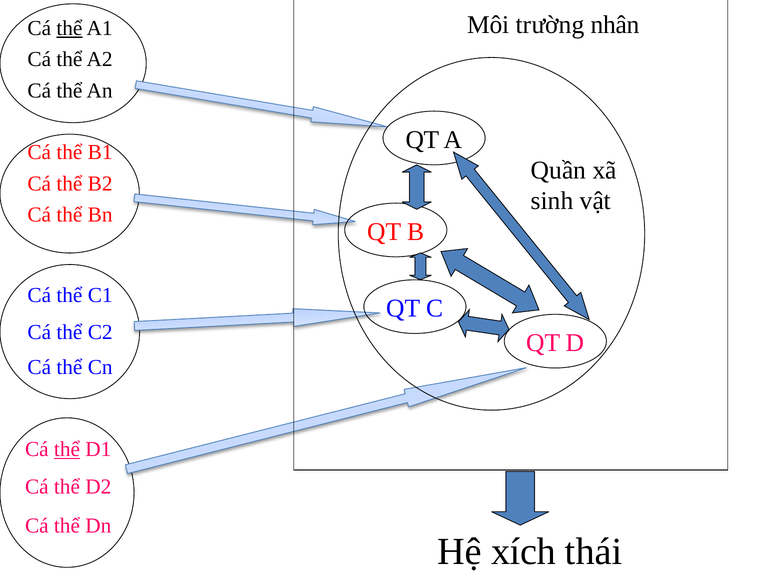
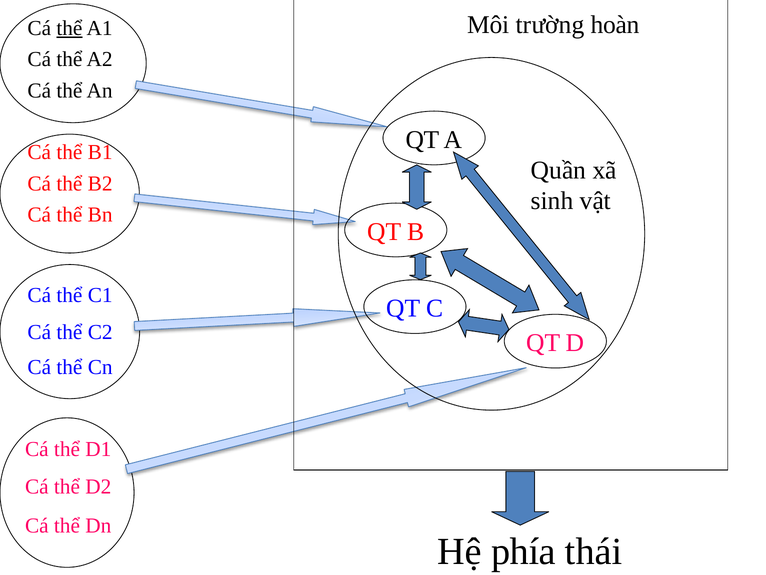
nhân: nhân -> hoàn
thể at (67, 449) underline: present -> none
xích: xích -> phía
